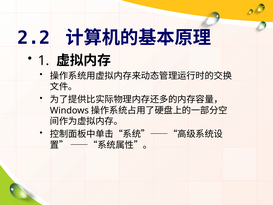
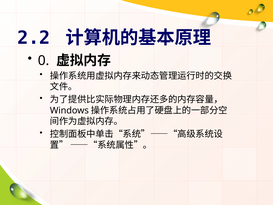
1: 1 -> 0
